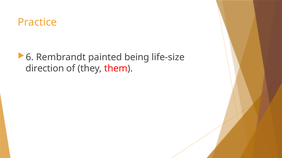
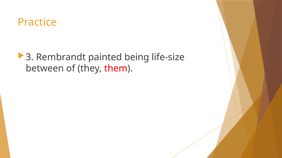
6: 6 -> 3
direction: direction -> between
